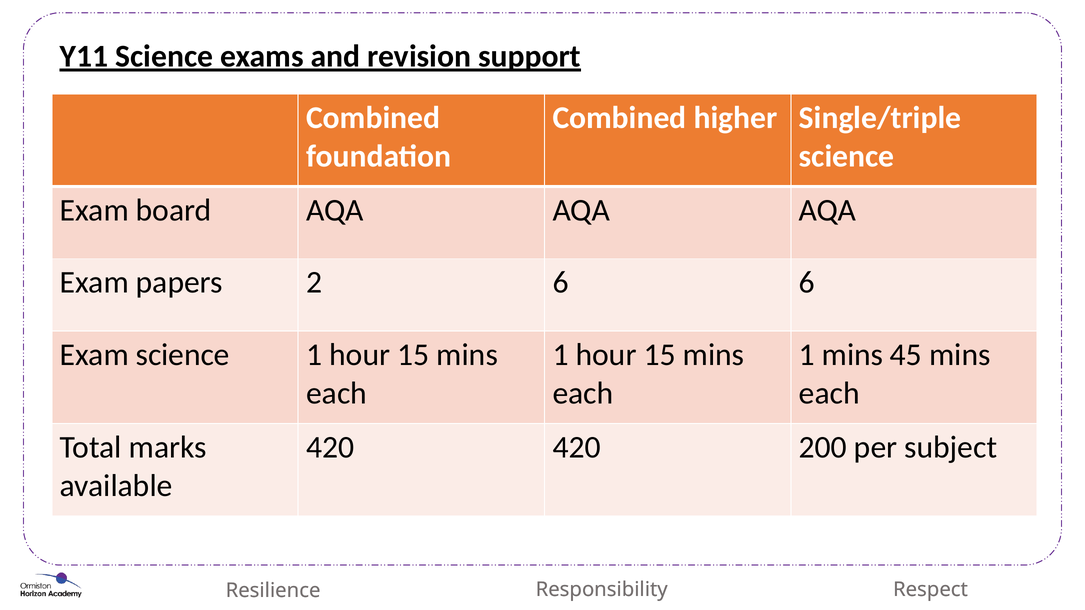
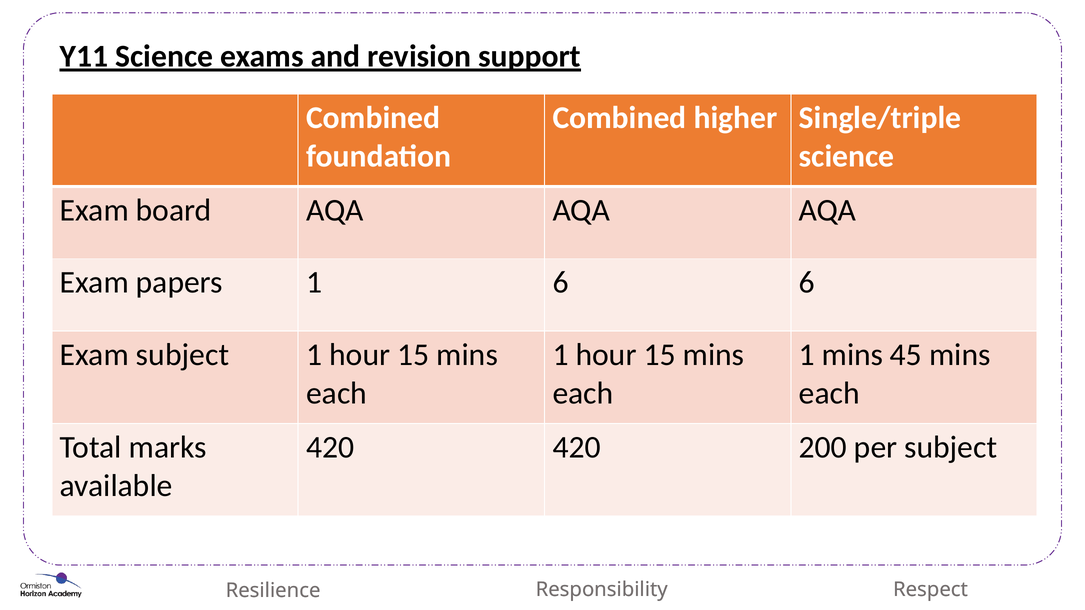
papers 2: 2 -> 1
Exam science: science -> subject
